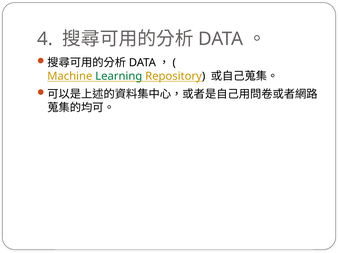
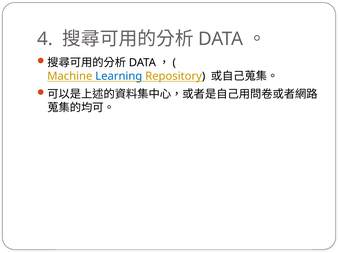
Learning colour: green -> blue
